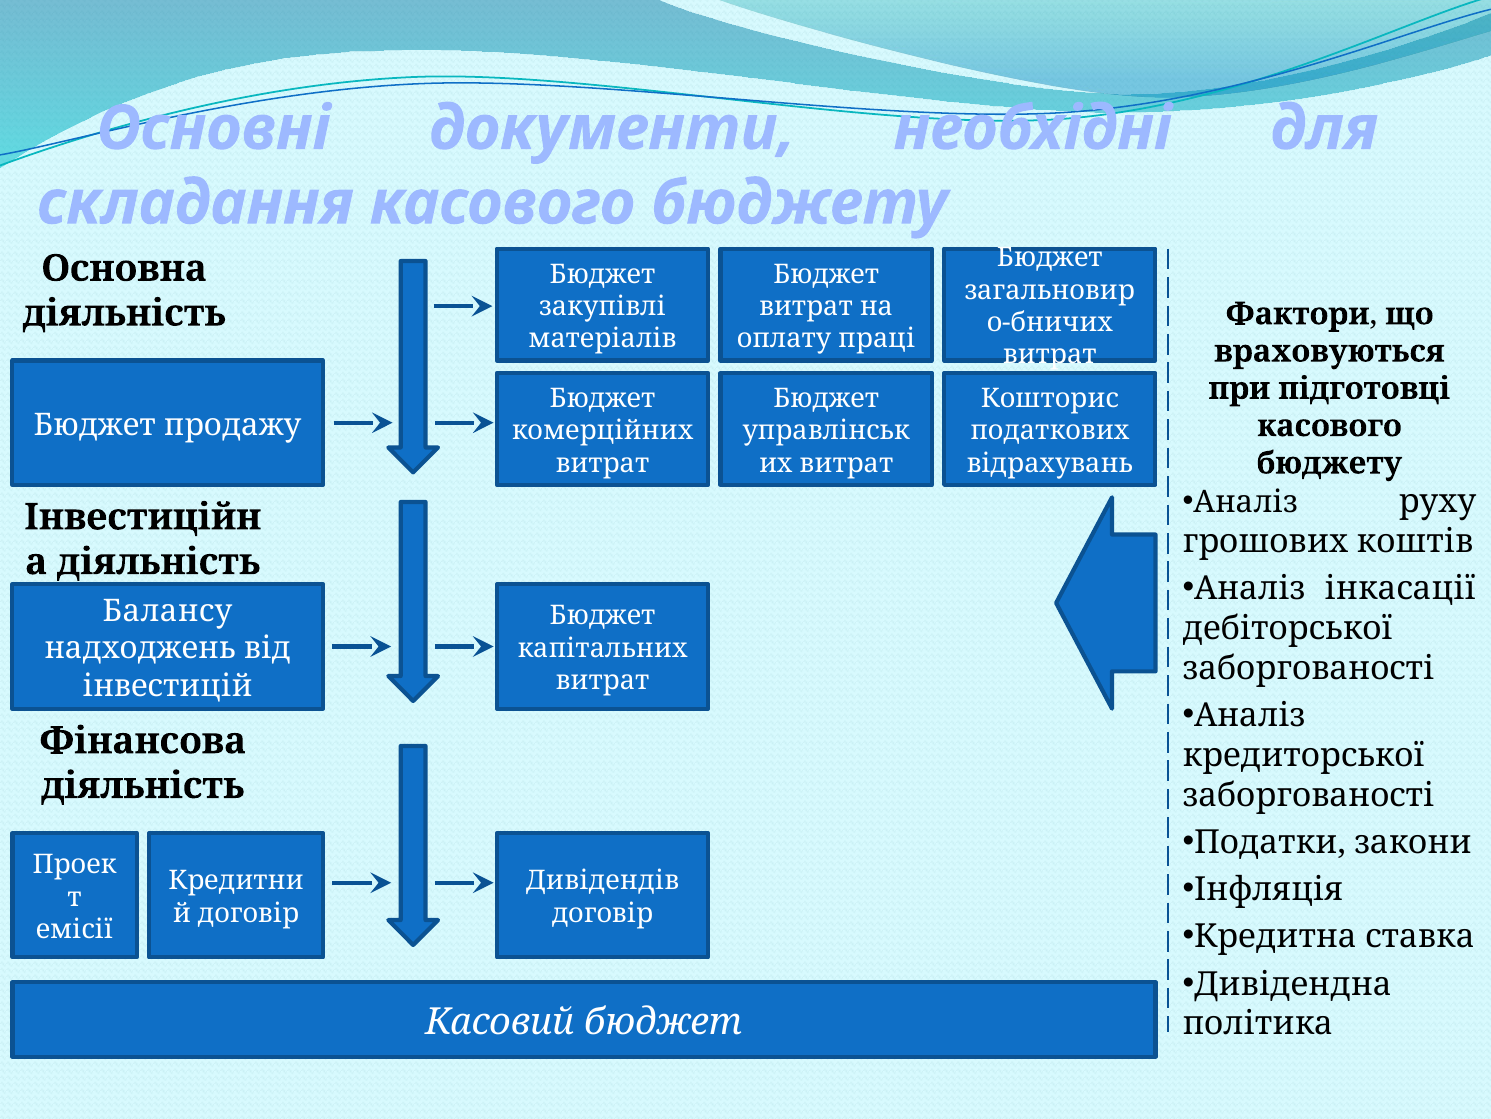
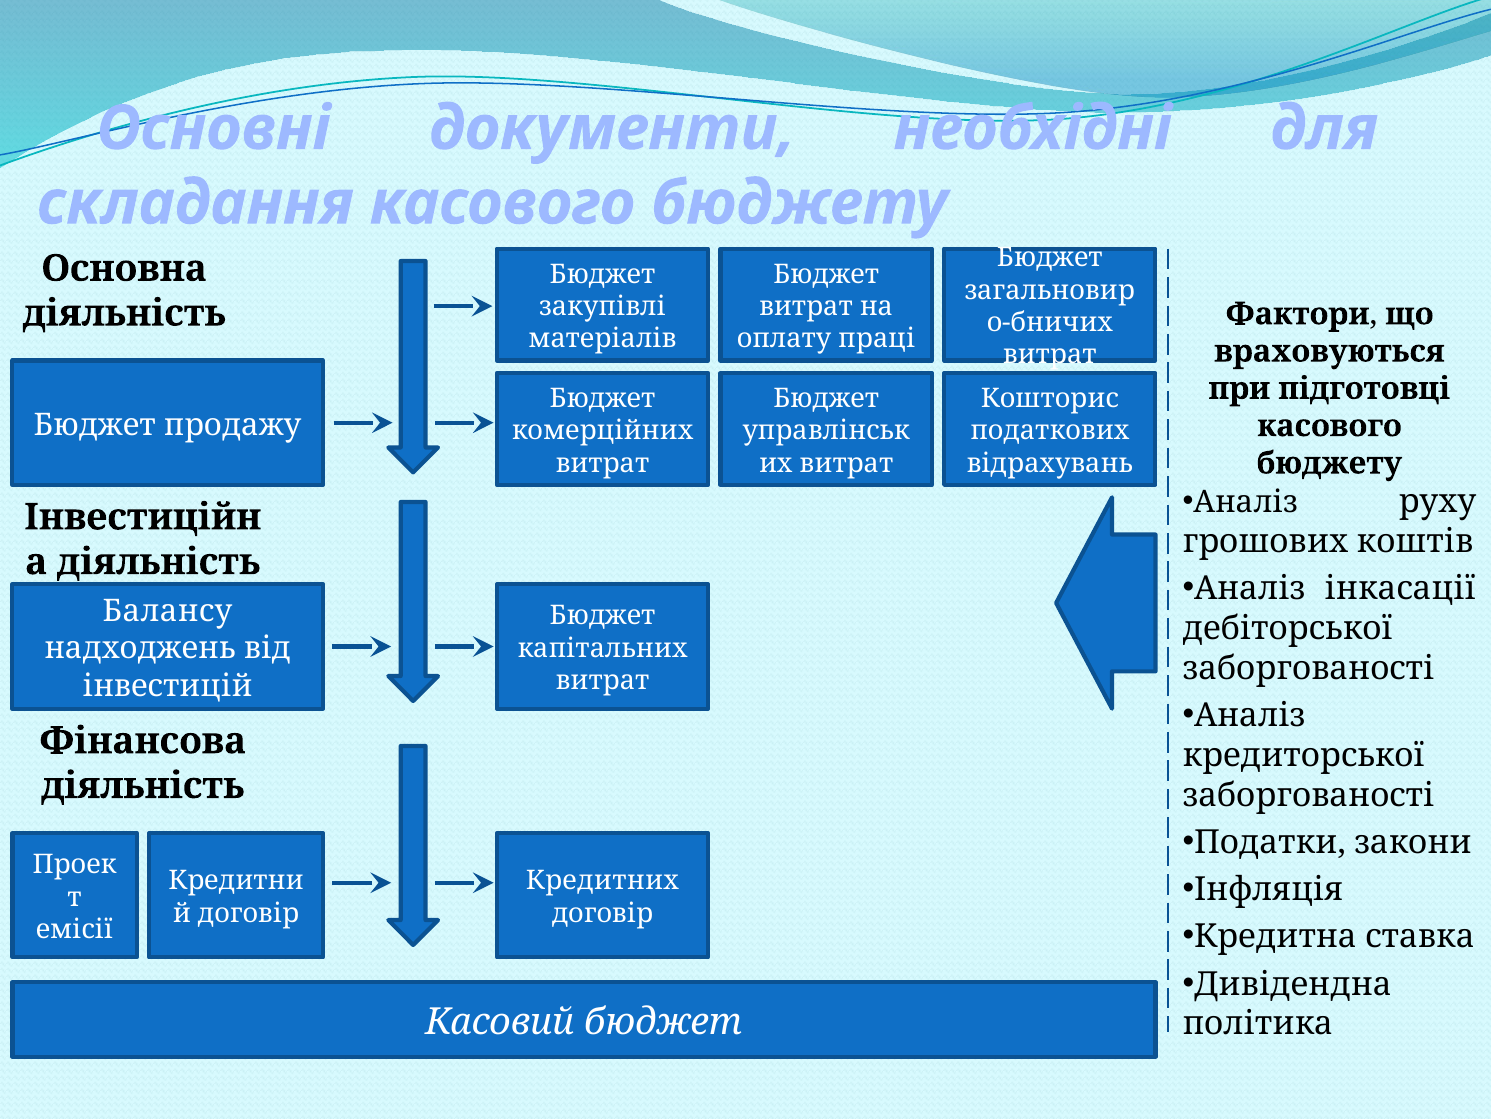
Дивідендів: Дивідендів -> Кредитних
